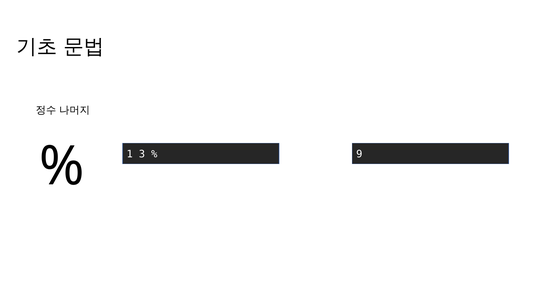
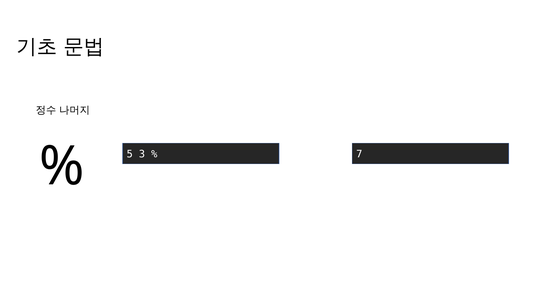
1: 1 -> 5
9: 9 -> 7
